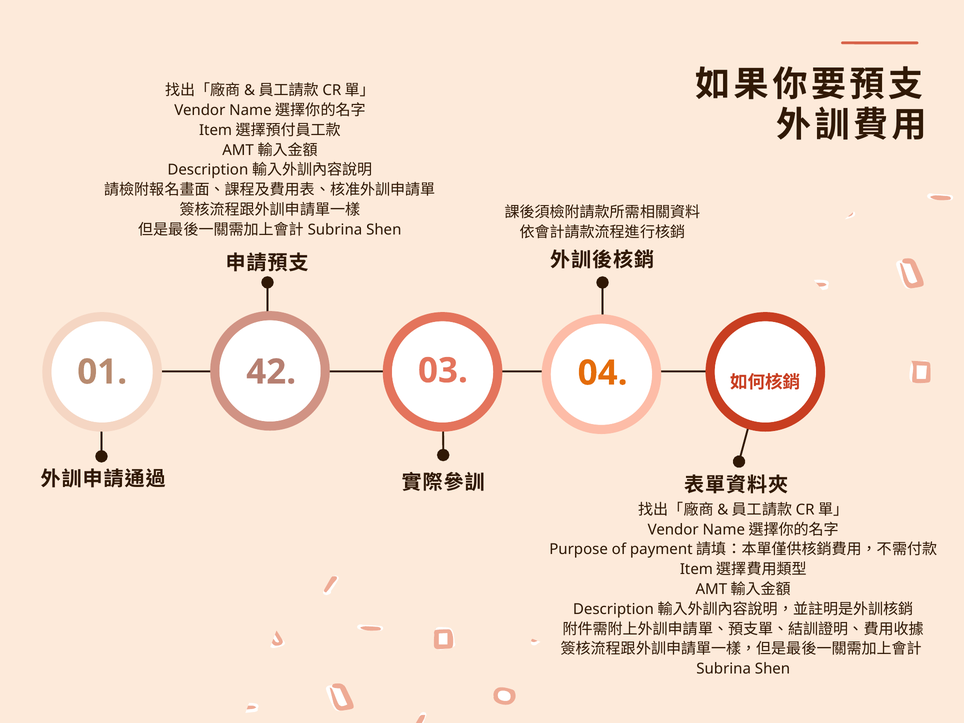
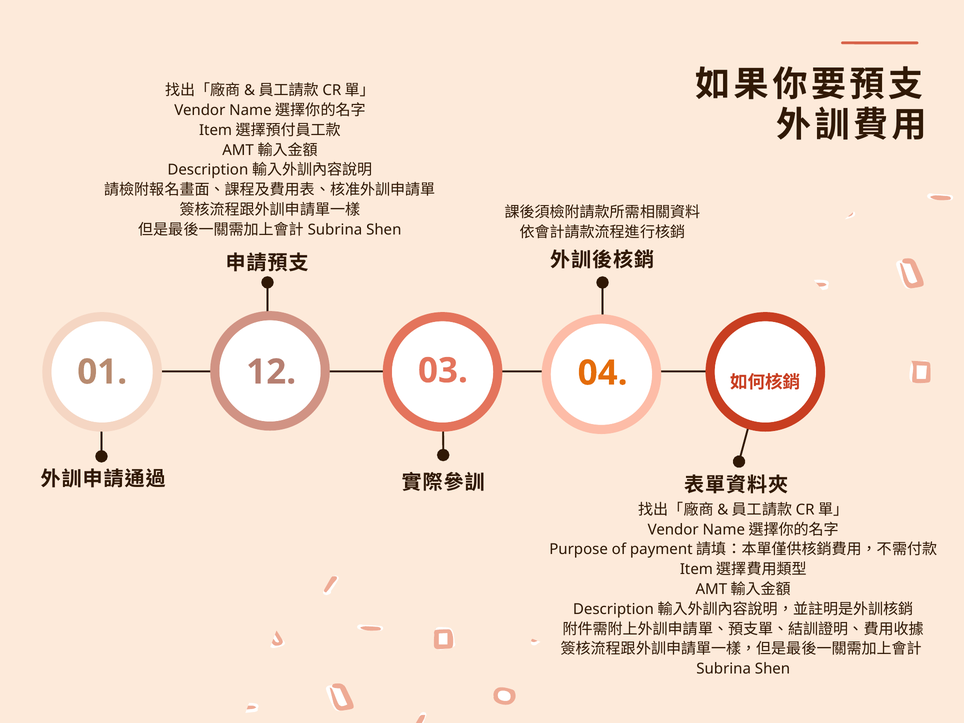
42: 42 -> 12
